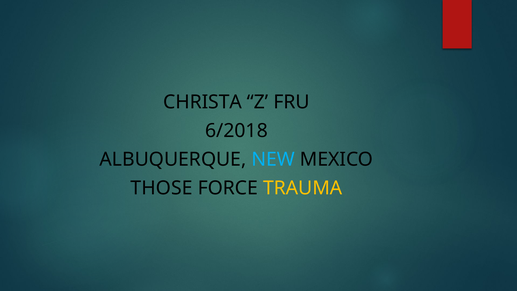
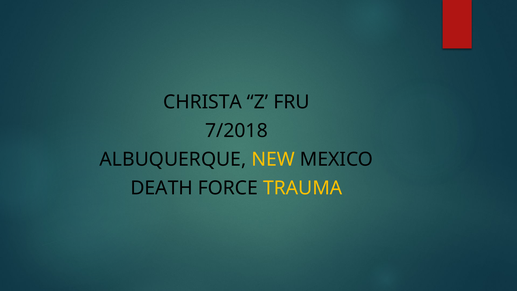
6/2018: 6/2018 -> 7/2018
NEW colour: light blue -> yellow
THOSE: THOSE -> DEATH
